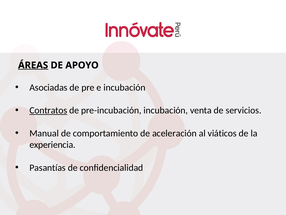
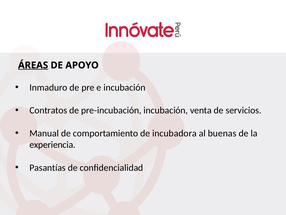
Asociadas: Asociadas -> Inmaduro
Contratos underline: present -> none
aceleración: aceleración -> incubadora
viáticos: viáticos -> buenas
